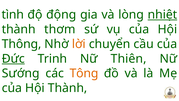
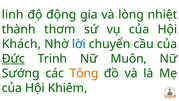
tình: tình -> linh
nhiệt underline: present -> none
Thông: Thông -> Khách
lời colour: orange -> blue
Thiên: Thiên -> Muôn
Hội Thành: Thành -> Khiêm
